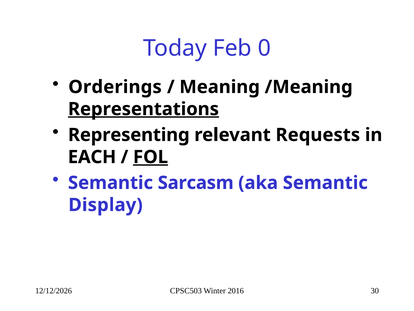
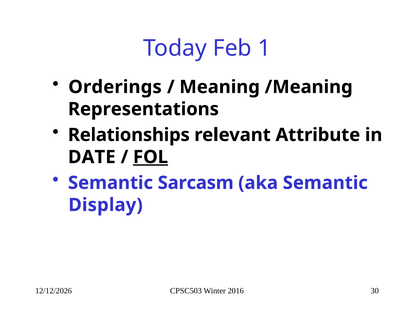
0: 0 -> 1
Representations underline: present -> none
Representing: Representing -> Relationships
Requests: Requests -> Attribute
EACH: EACH -> DATE
